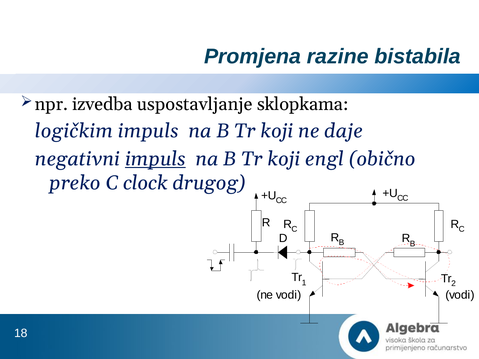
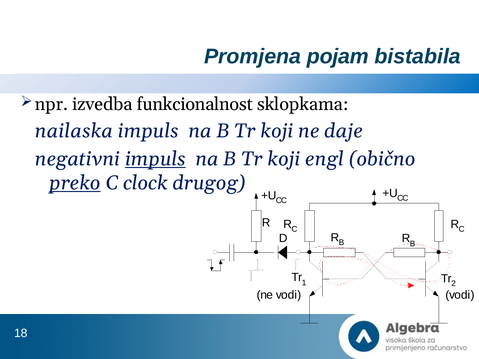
razine: razine -> pojam
uspostavljanje: uspostavljanje -> funkcionalnost
logičkim: logičkim -> nailaska
preko underline: none -> present
